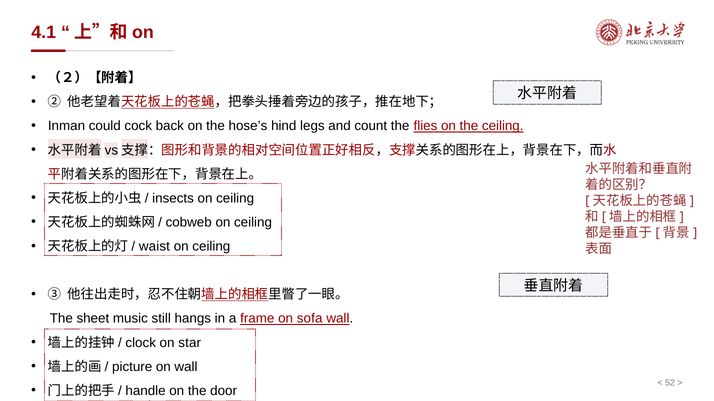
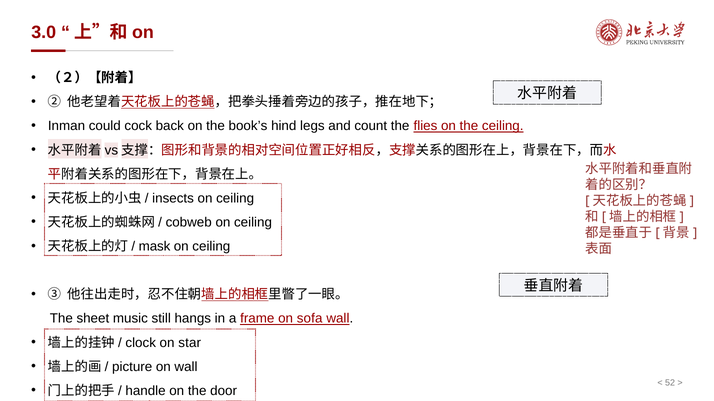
4.1: 4.1 -> 3.0
hose’s: hose’s -> book’s
waist: waist -> mask
